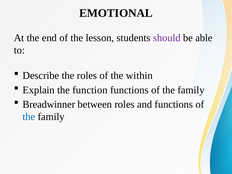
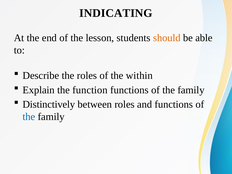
EMOTIONAL: EMOTIONAL -> INDICATING
should colour: purple -> orange
Breadwinner: Breadwinner -> Distinctively
